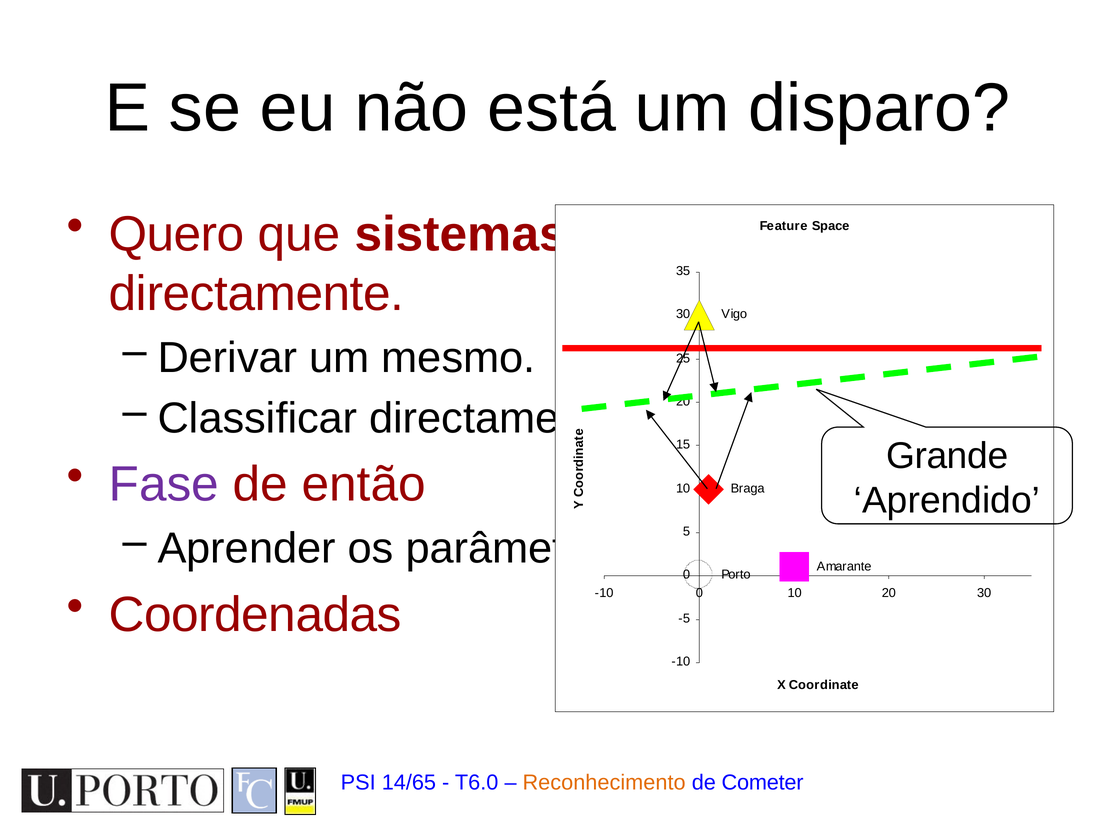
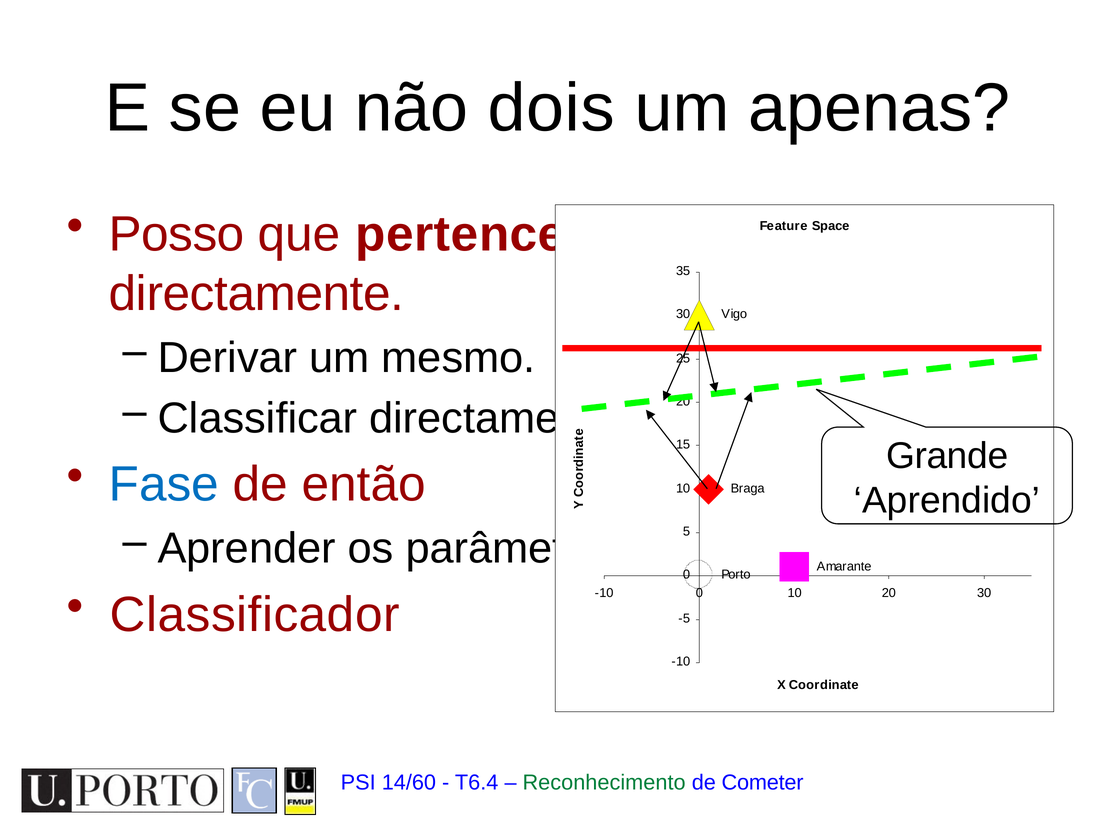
está: está -> dois
disparo: disparo -> apenas
Quero: Quero -> Posso
sistemas: sistemas -> pertence
Fase colour: purple -> blue
Coordenadas: Coordenadas -> Classificador
14/65: 14/65 -> 14/60
T6.0: T6.0 -> T6.4
Reconhecimento colour: orange -> green
